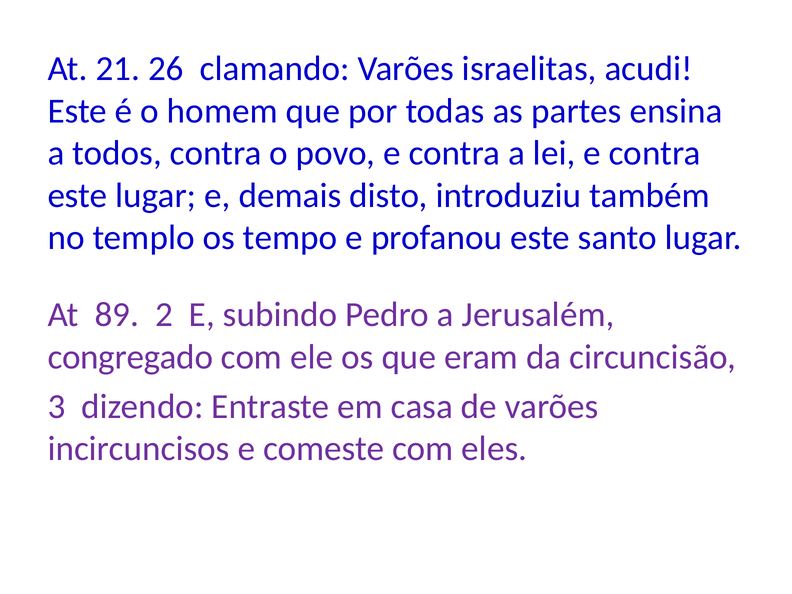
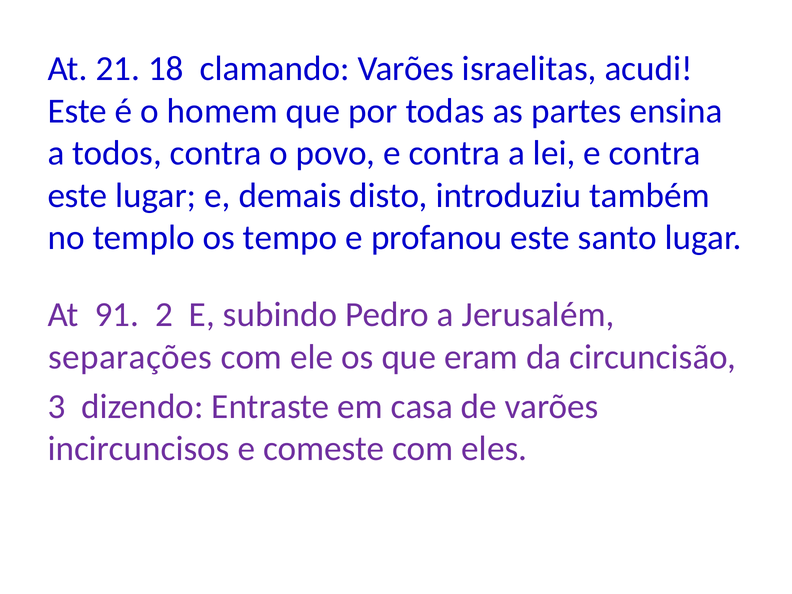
26: 26 -> 18
89: 89 -> 91
congregado: congregado -> separações
